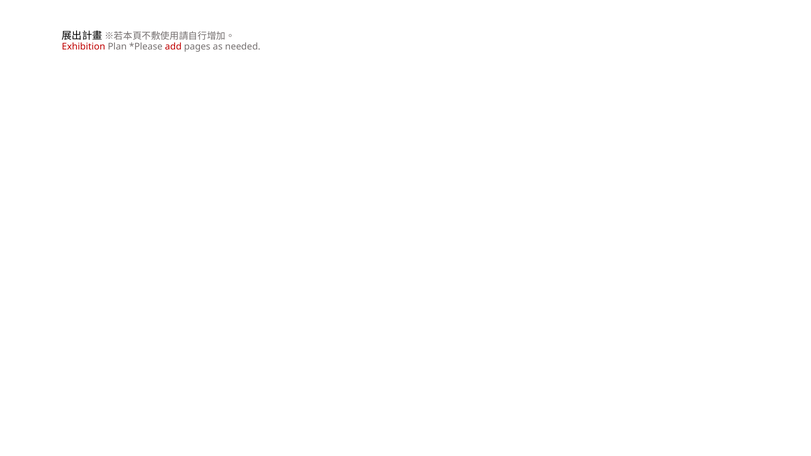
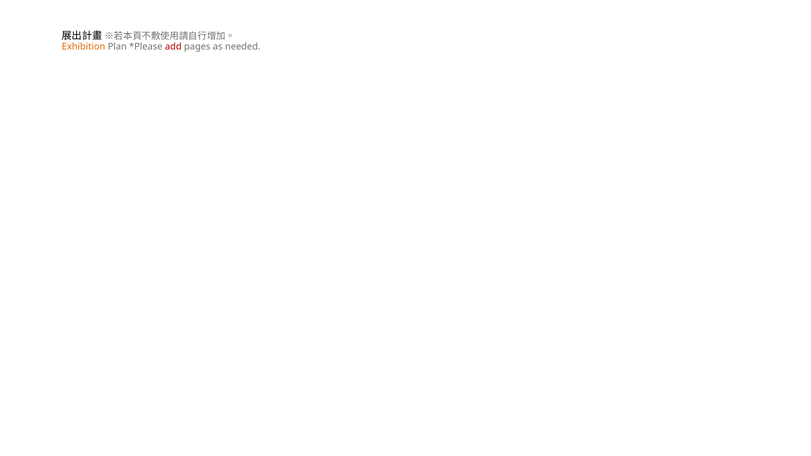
Exhibition colour: red -> orange
